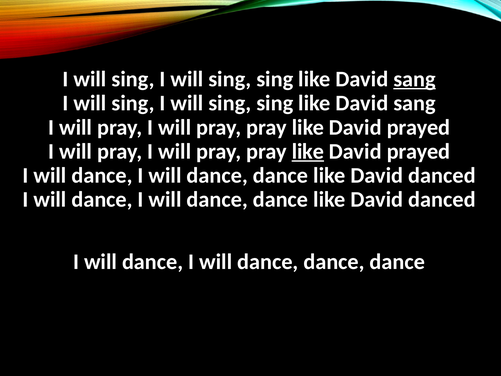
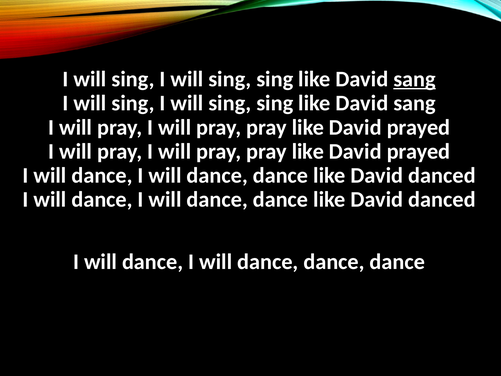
like at (308, 151) underline: present -> none
